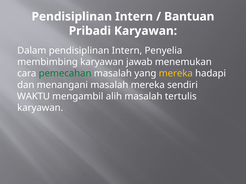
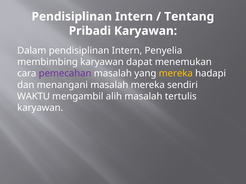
Bantuan: Bantuan -> Tentang
jawab: jawab -> dapat
pemecahan colour: green -> purple
